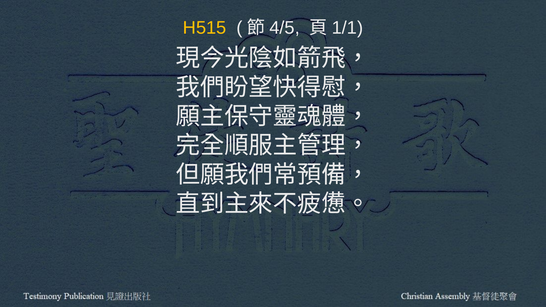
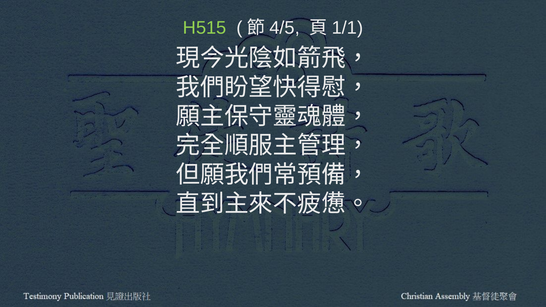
H515 colour: yellow -> light green
